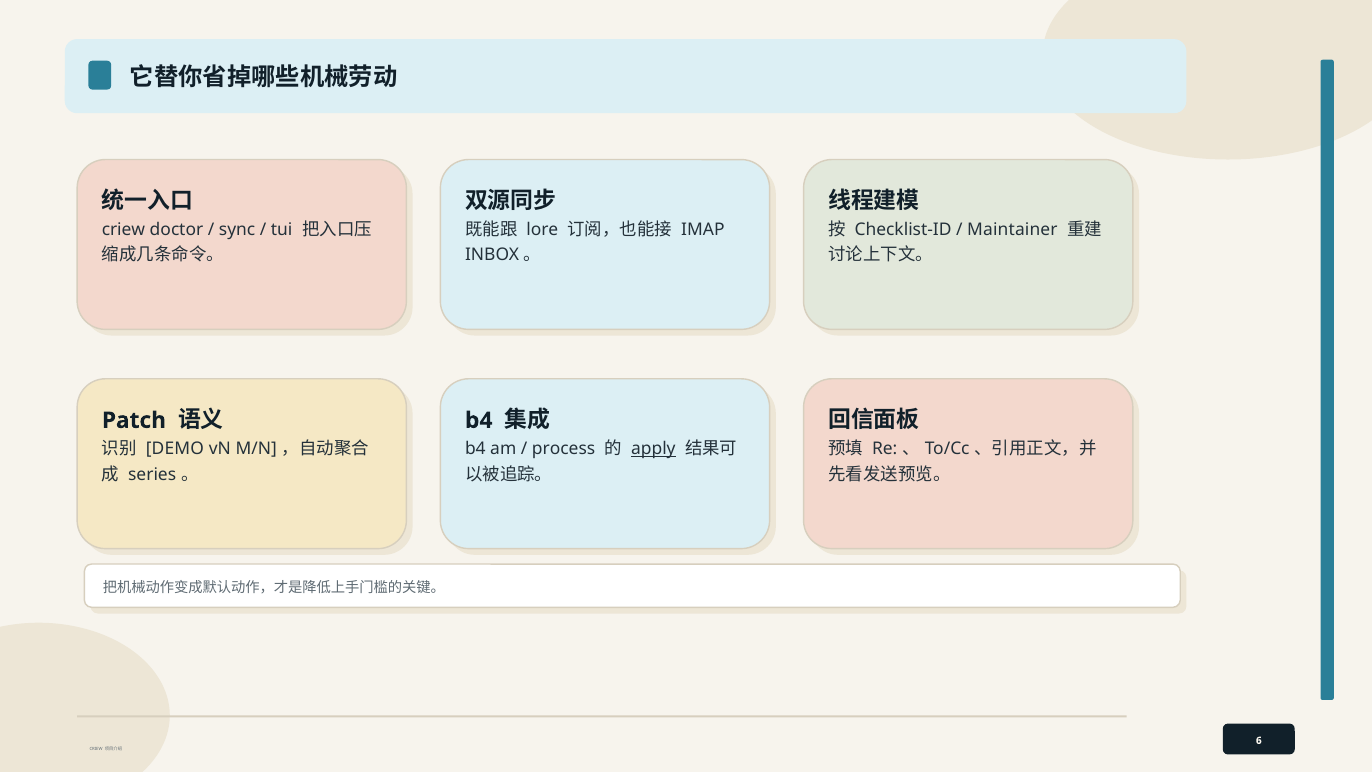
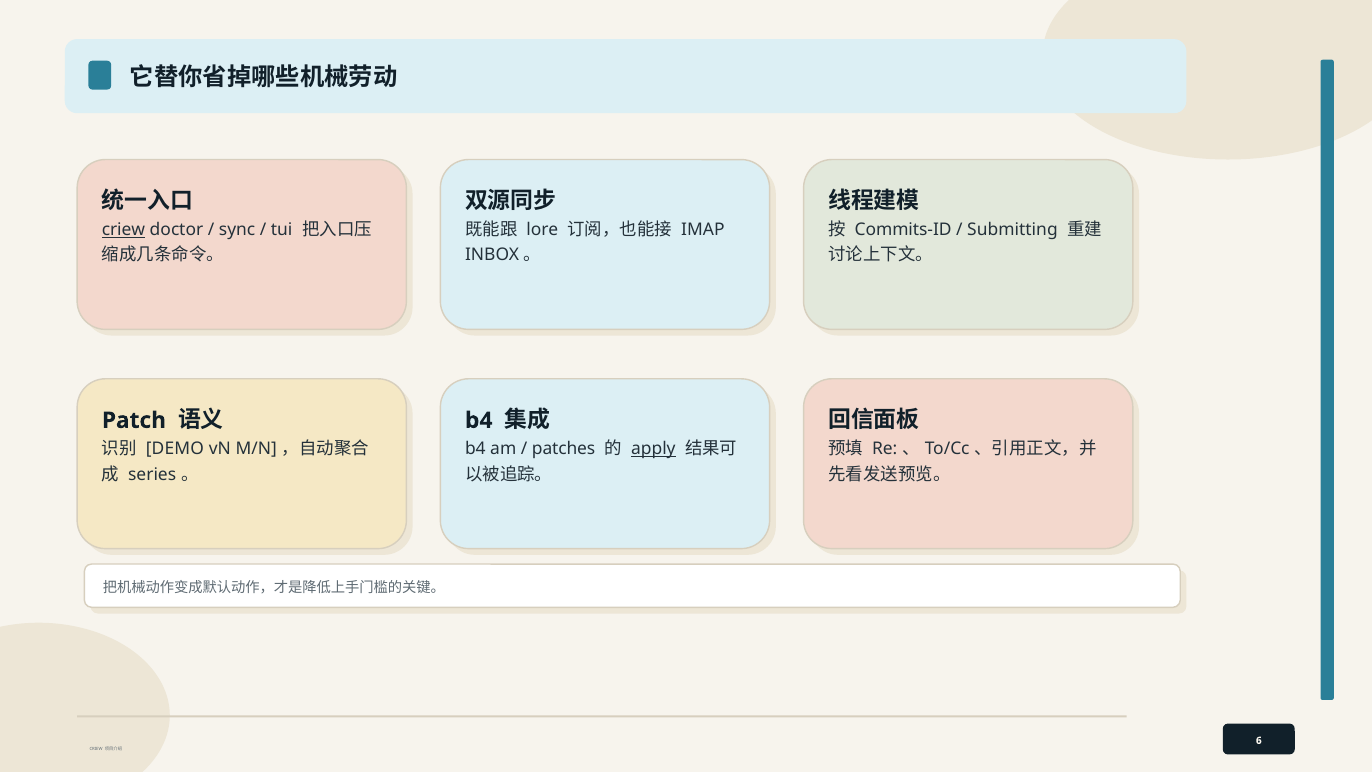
Checklist-ID: Checklist-ID -> Commits-ID
Maintainer: Maintainer -> Submitting
criew at (123, 230) underline: none -> present
process: process -> patches
